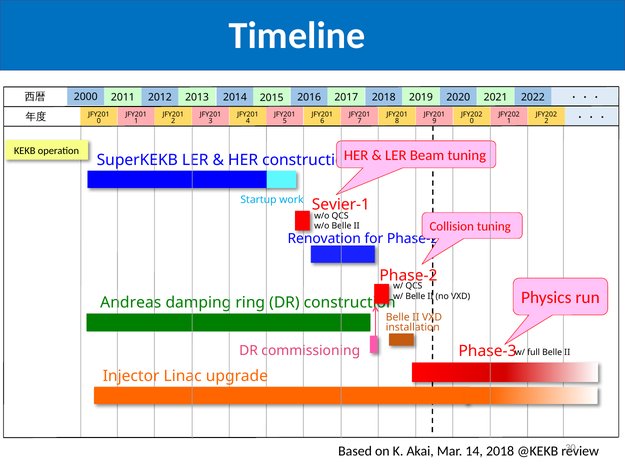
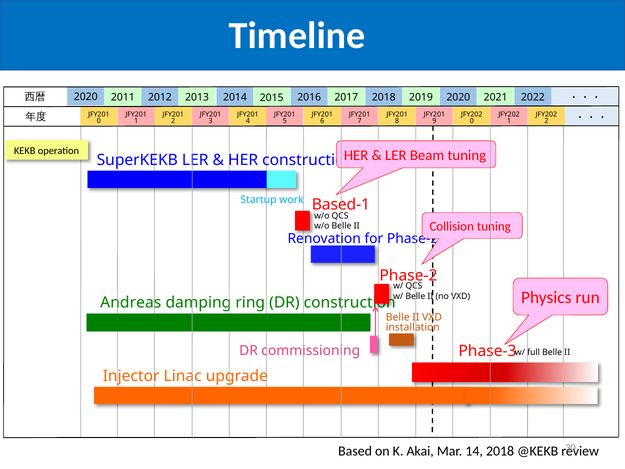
2000 at (86, 97): 2000 -> 2020
Sevier-1: Sevier-1 -> Based-1
